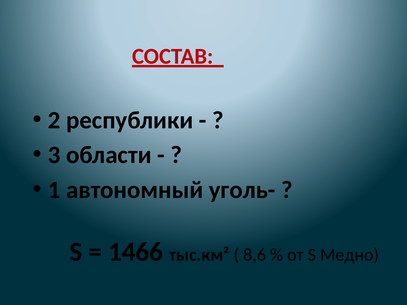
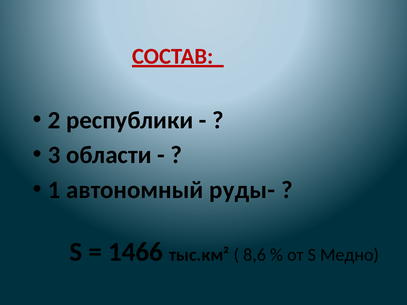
уголь-: уголь- -> руды-
